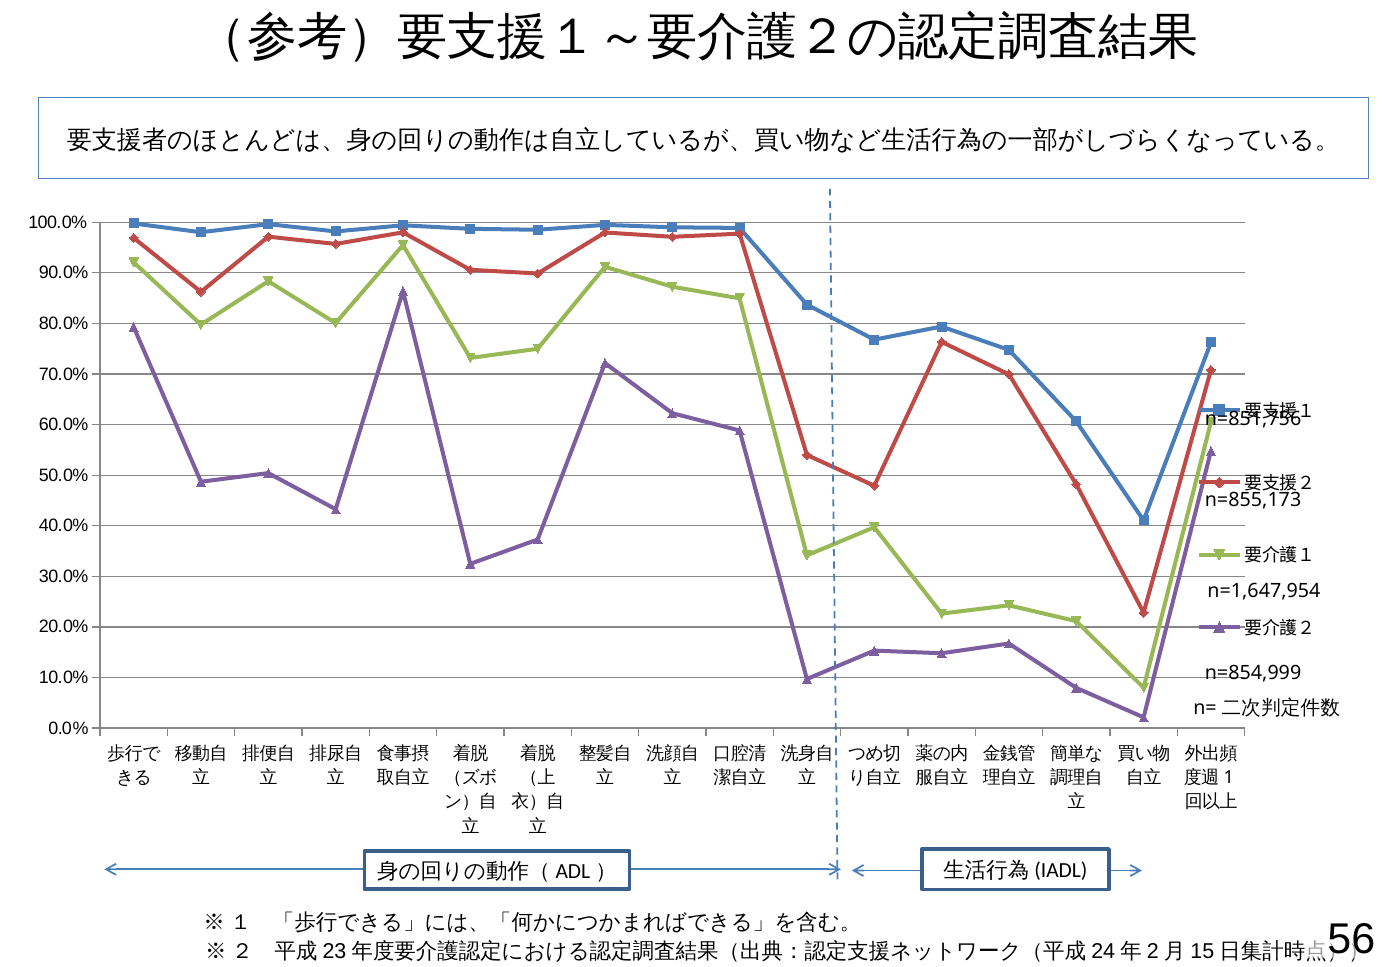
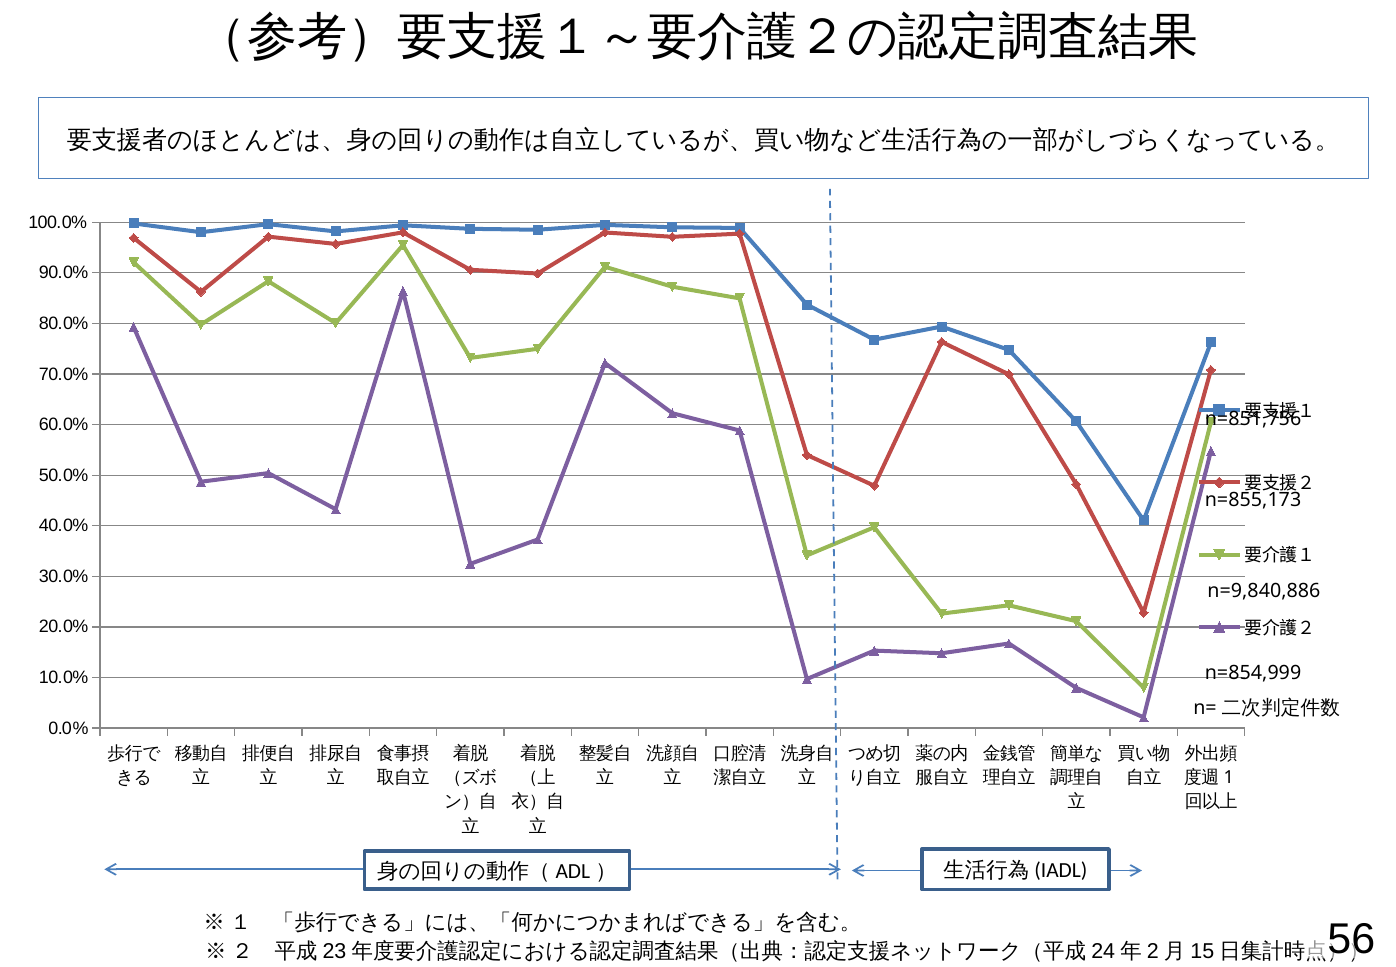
n=1,647,954: n=1,647,954 -> n=9,840,886
